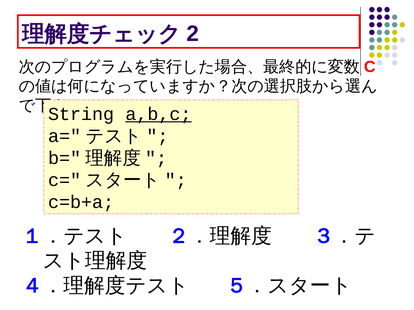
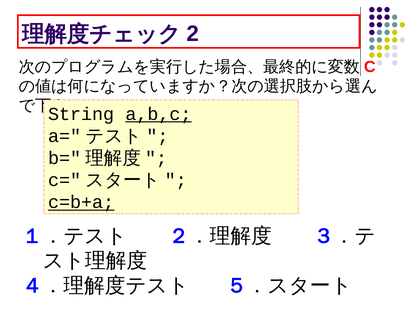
c=b+a underline: none -> present
